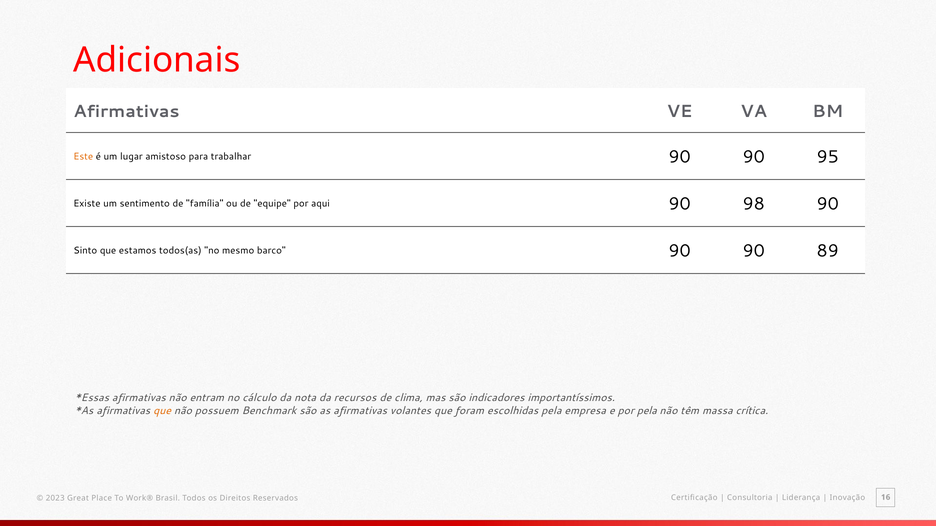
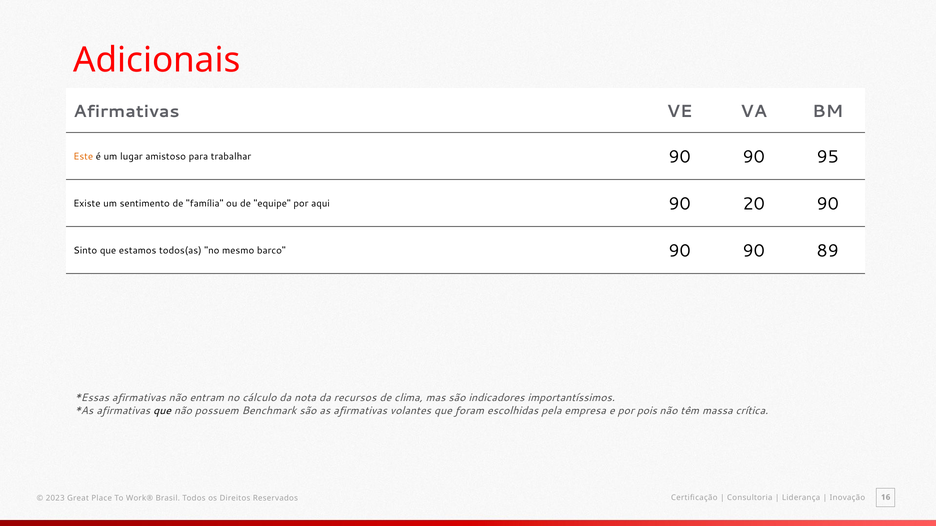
98: 98 -> 20
que at (162, 411) colour: orange -> black
por pela: pela -> pois
